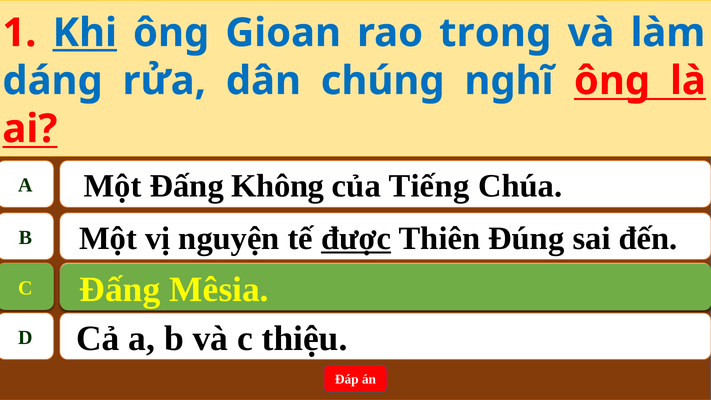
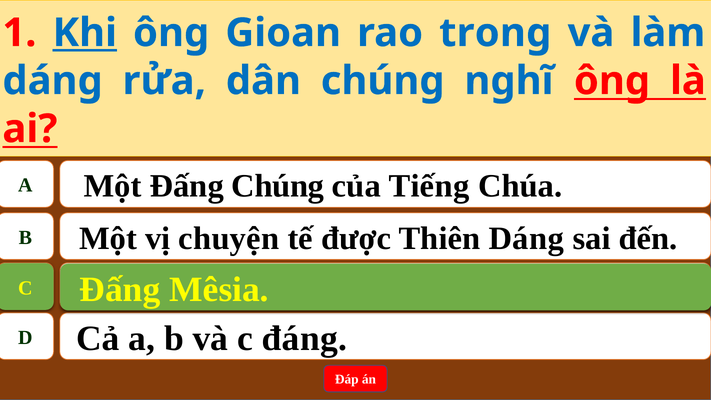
Đấng Không: Không -> Chúng
nguyện: nguyện -> chuyện
được underline: present -> none
Thiên Đúng: Đúng -> Dáng
thiệu: thiệu -> đáng
